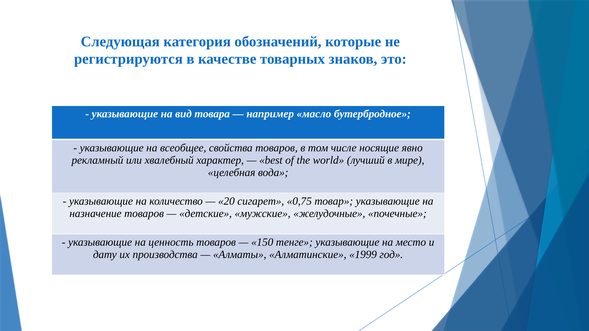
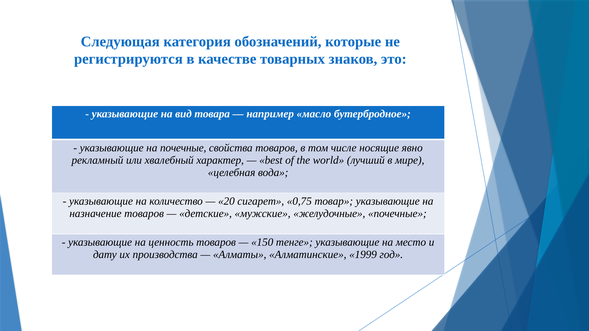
на всеобщее: всеобщее -> почечные
